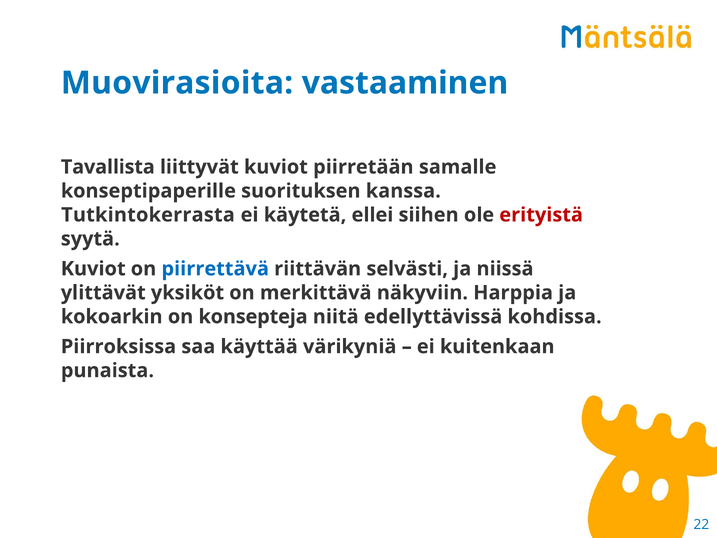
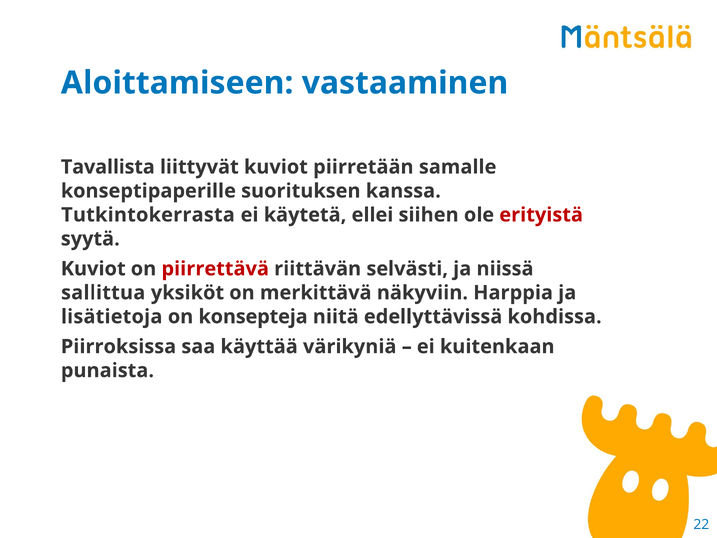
Muovirasioita: Muovirasioita -> Aloittamiseen
piirrettävä colour: blue -> red
ylittävät: ylittävät -> sallittua
kokoarkin: kokoarkin -> lisätietoja
